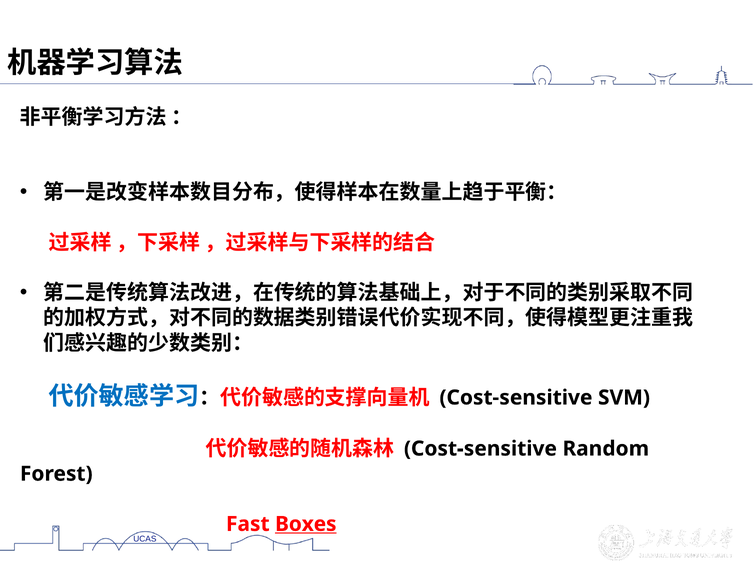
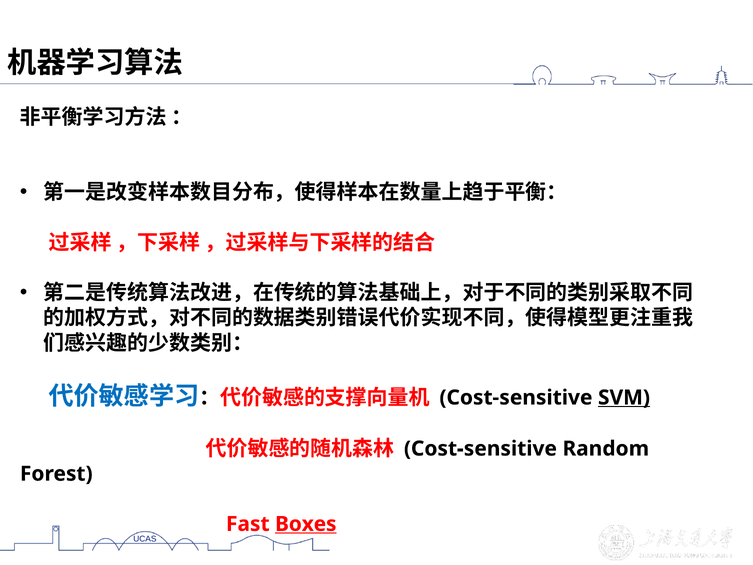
SVM underline: none -> present
